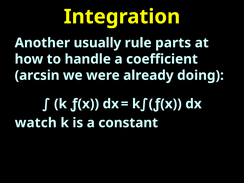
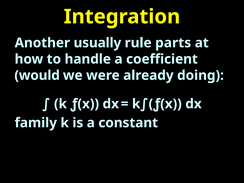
arcsin: arcsin -> would
watch: watch -> family
